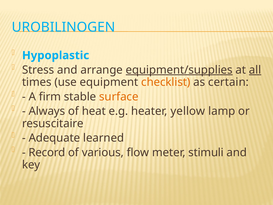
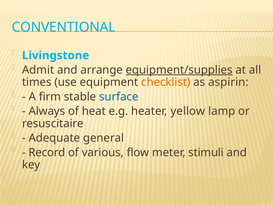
UROBILINOGEN: UROBILINOGEN -> CONVENTIONAL
Hypoplastic: Hypoplastic -> Livingstone
Stress: Stress -> Admit
all underline: present -> none
certain: certain -> aspirin
surface colour: orange -> blue
learned: learned -> general
